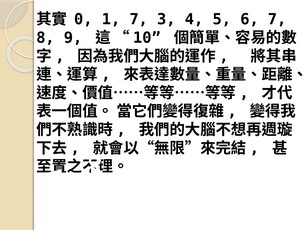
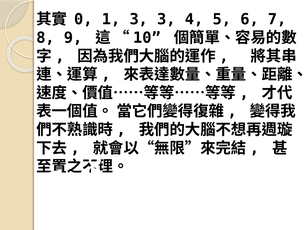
1 7: 7 -> 3
